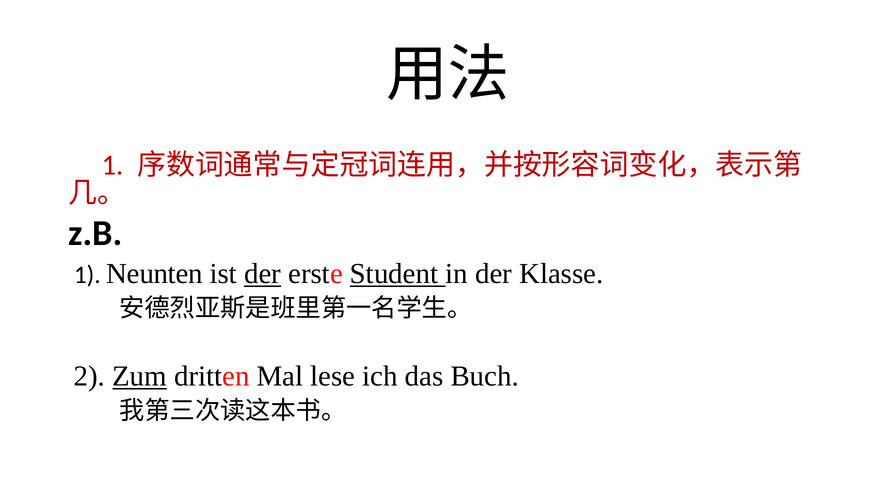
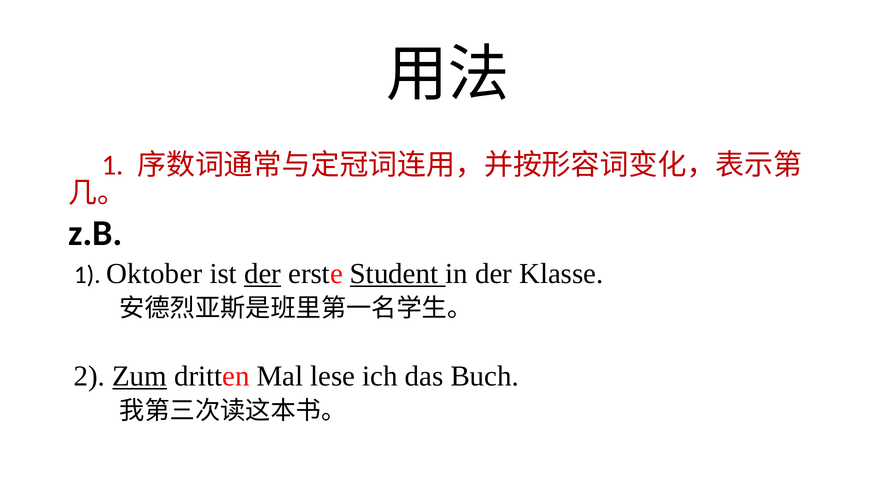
Neunten: Neunten -> Oktober
